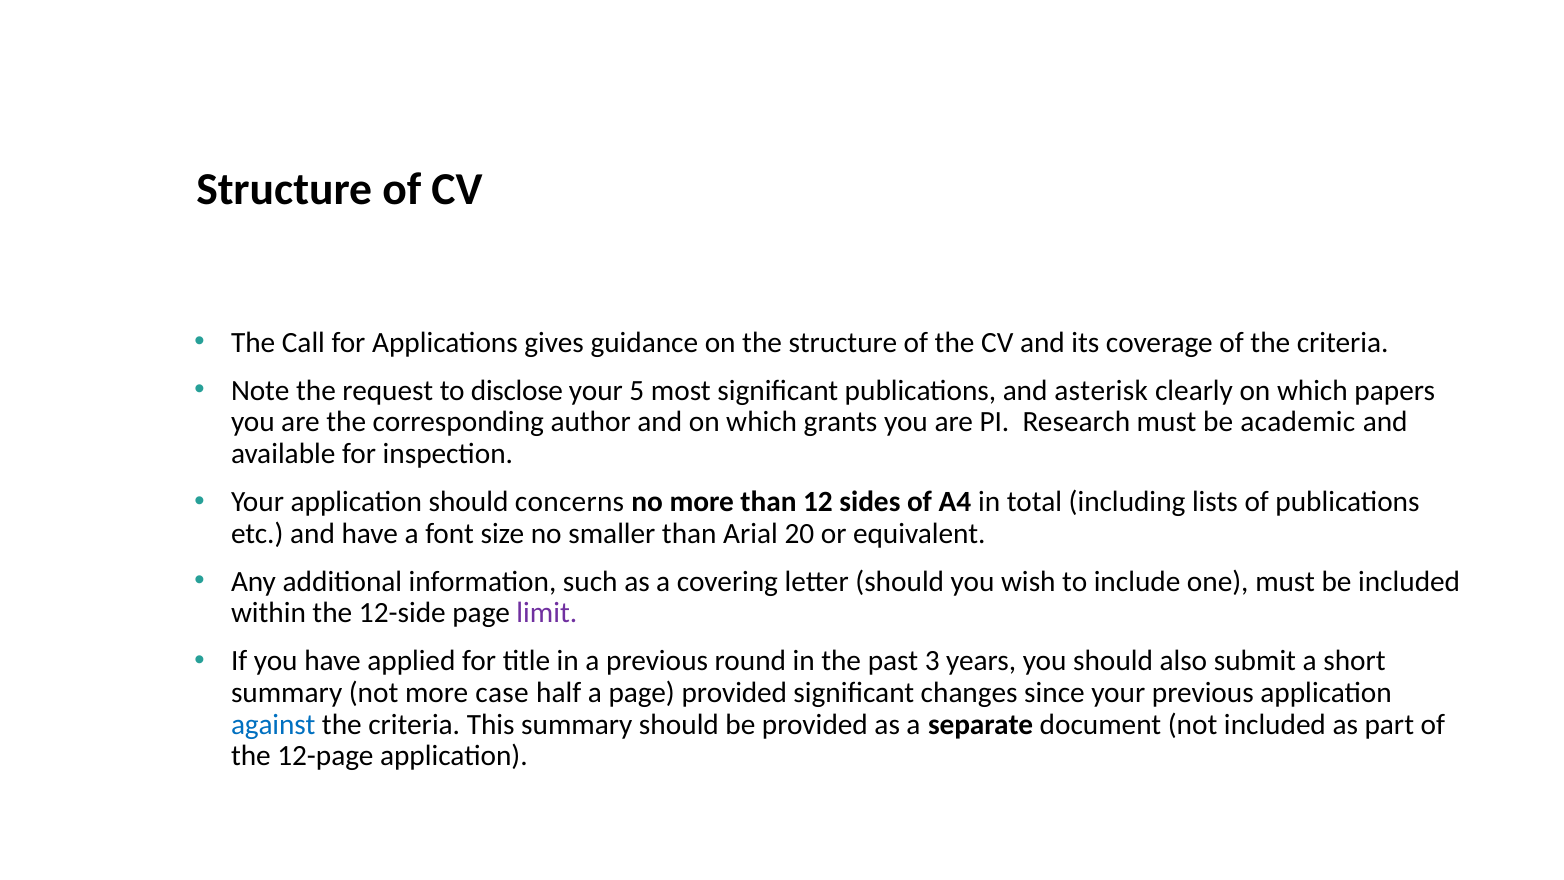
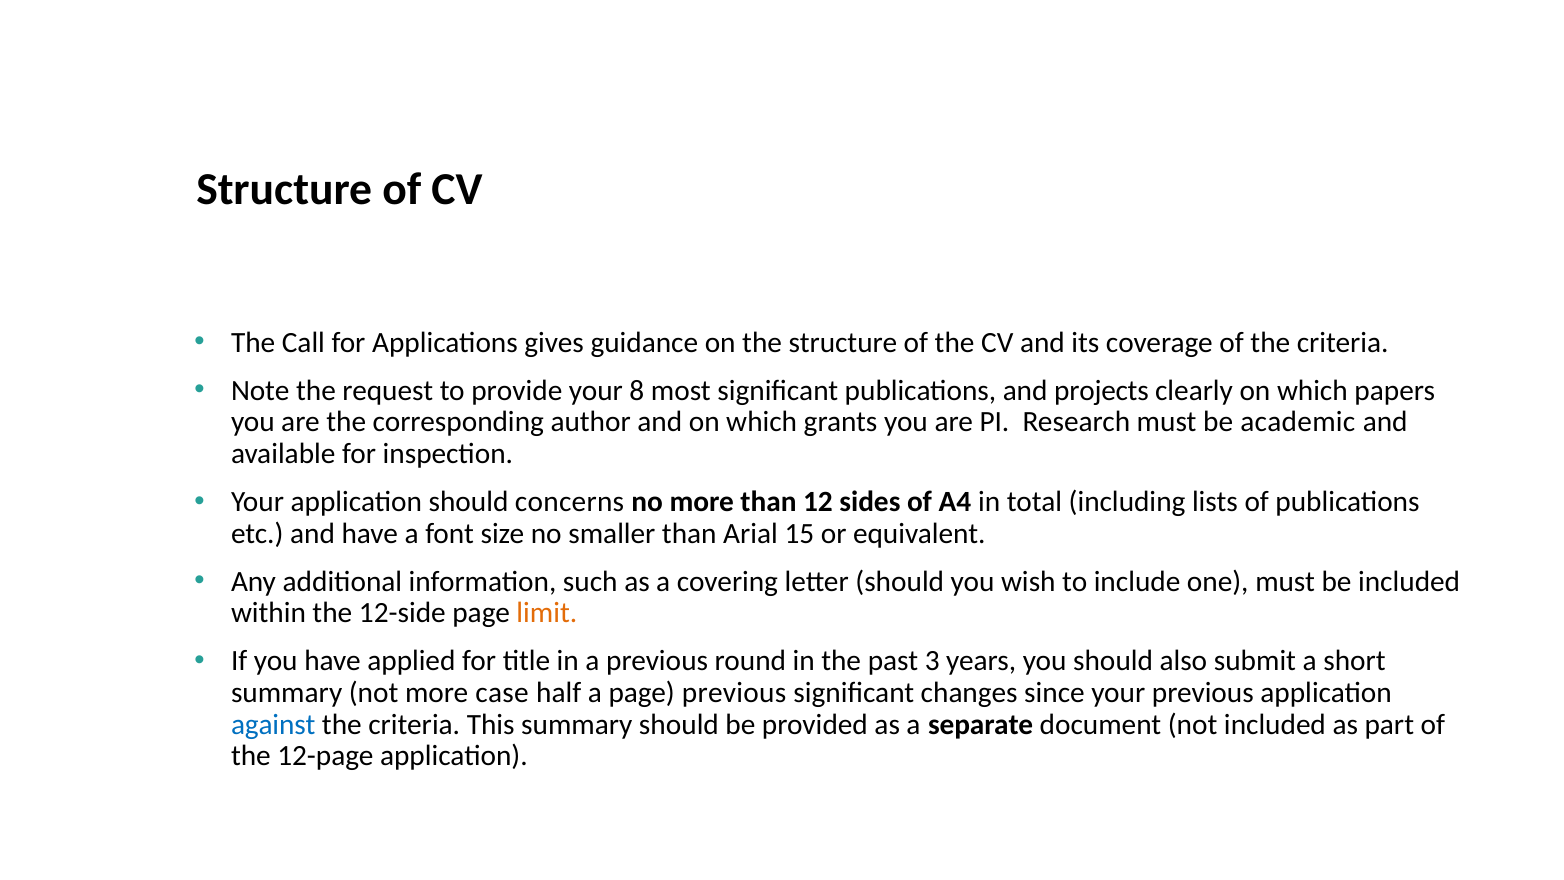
disclose: disclose -> provide
5: 5 -> 8
asterisk: asterisk -> projects
20: 20 -> 15
limit colour: purple -> orange
page provided: provided -> previous
